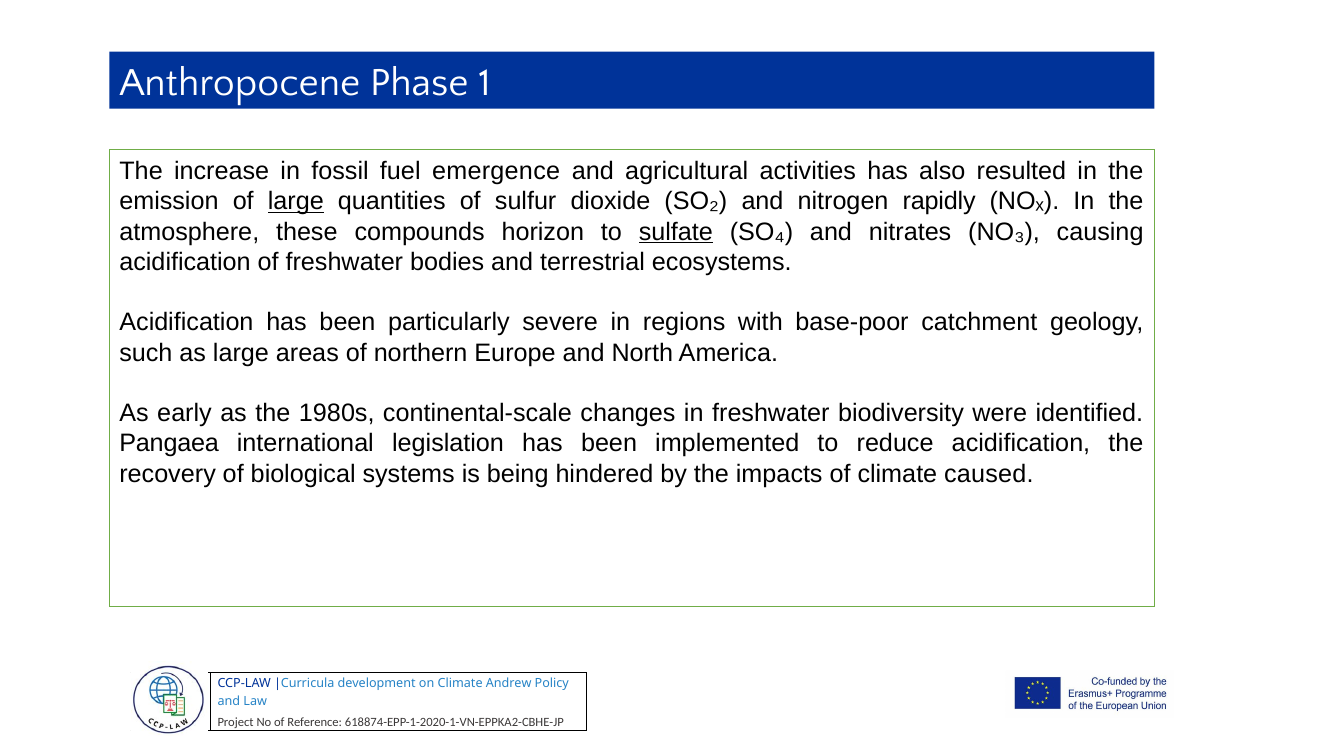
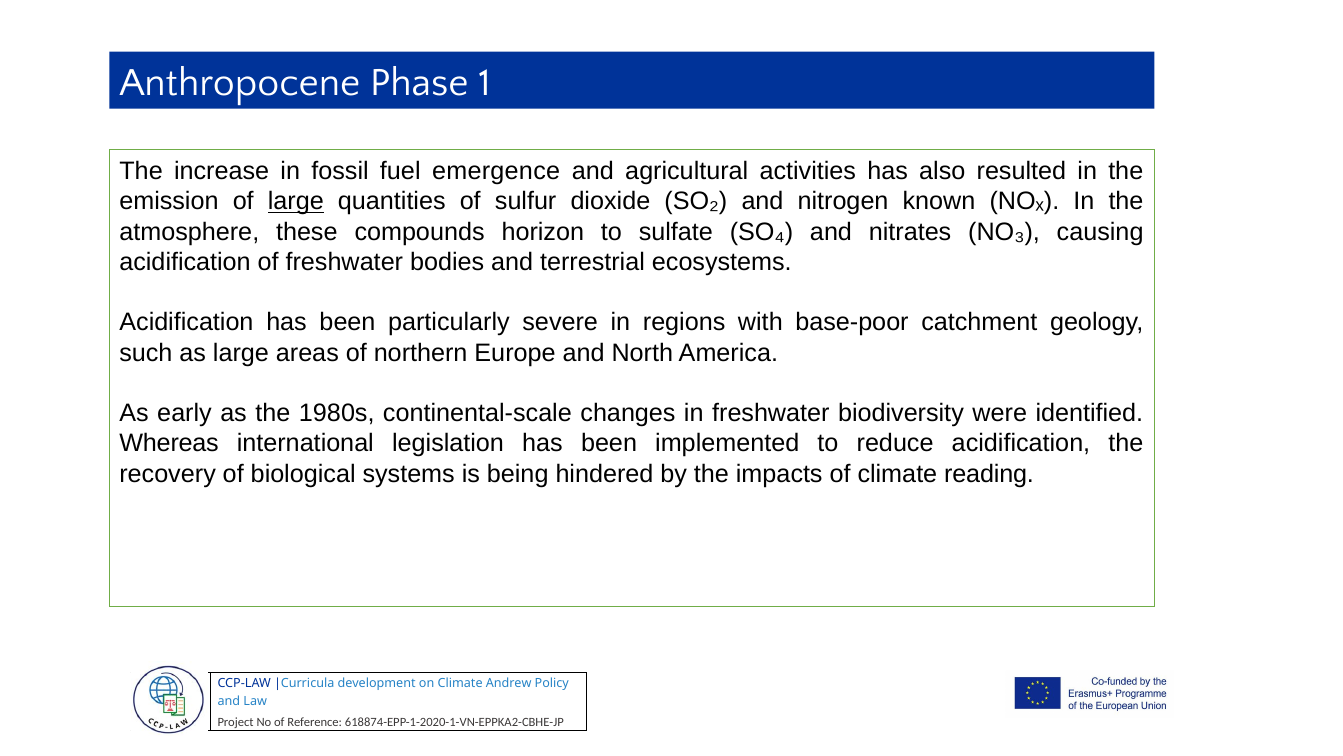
rapidly: rapidly -> known
sulfate underline: present -> none
Pangaea: Pangaea -> Whereas
caused: caused -> reading
